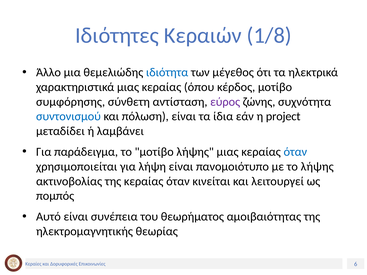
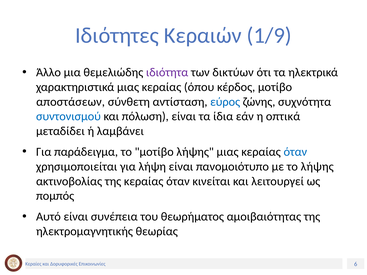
1/8: 1/8 -> 1/9
ιδιότητα colour: blue -> purple
μέγεθος: μέγεθος -> δικτύων
συμφόρησης: συμφόρησης -> αποστάσεων
εύρος colour: purple -> blue
project: project -> οπτικά
